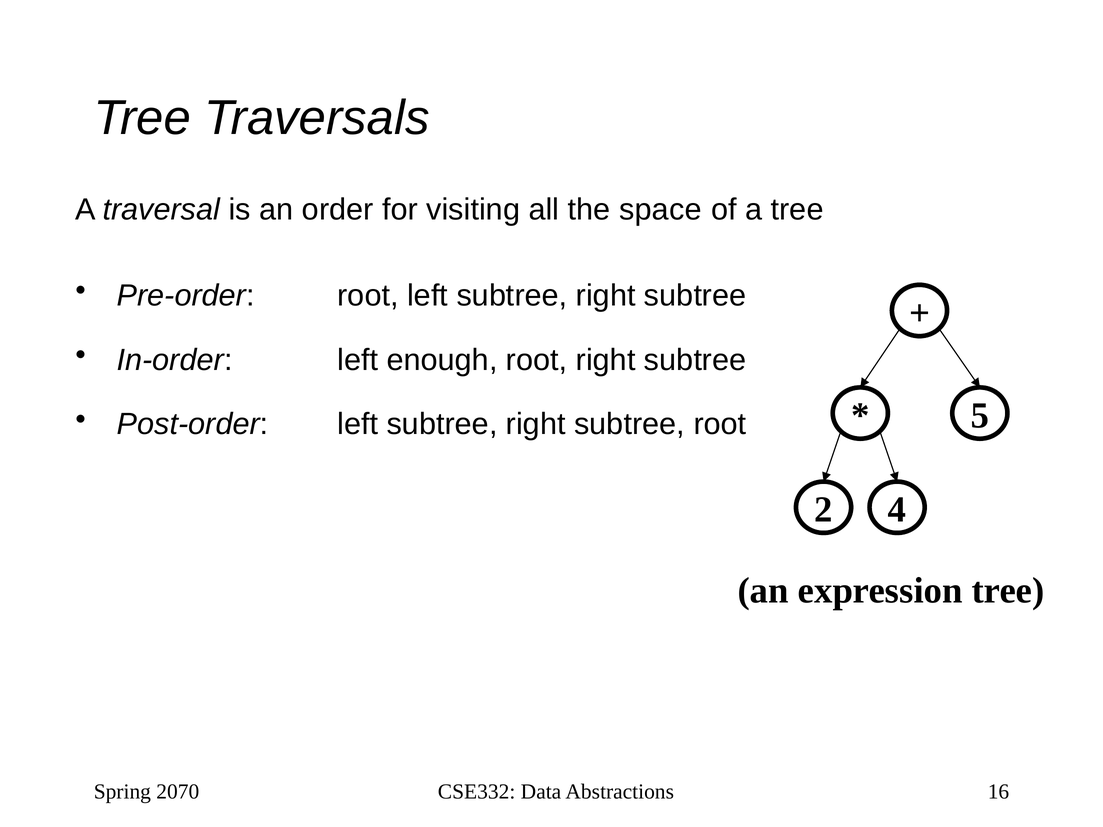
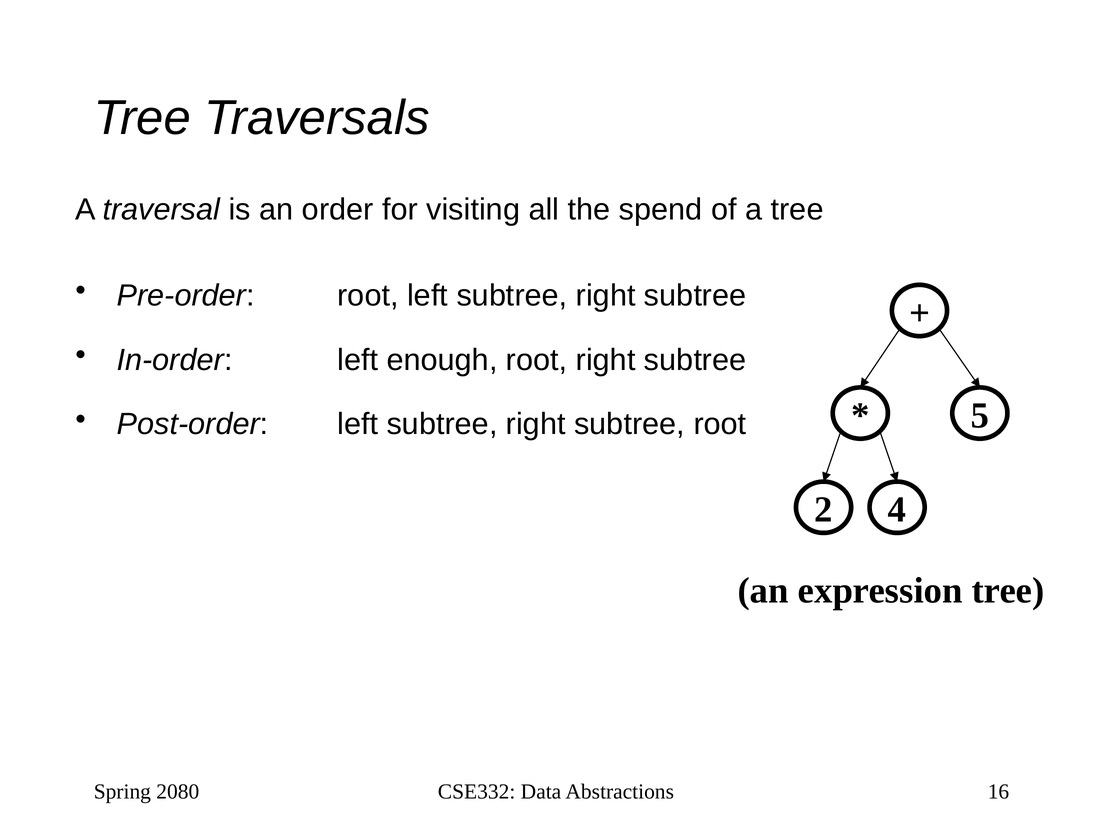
space: space -> spend
2070: 2070 -> 2080
